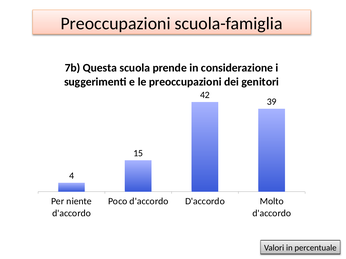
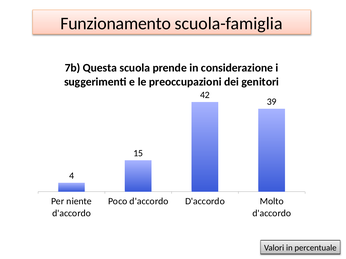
Preoccupazioni at (116, 24): Preoccupazioni -> Funzionamento
